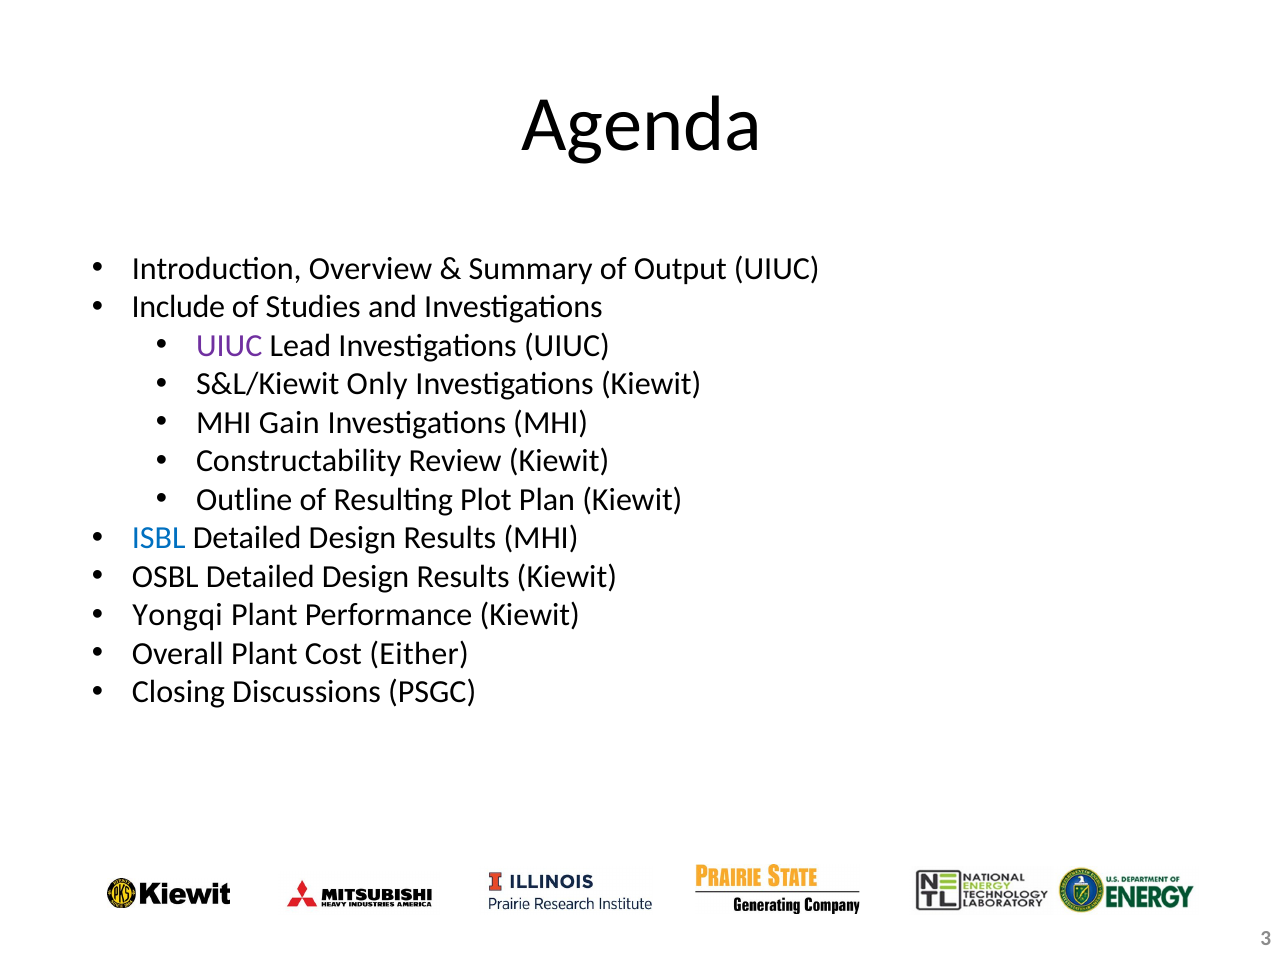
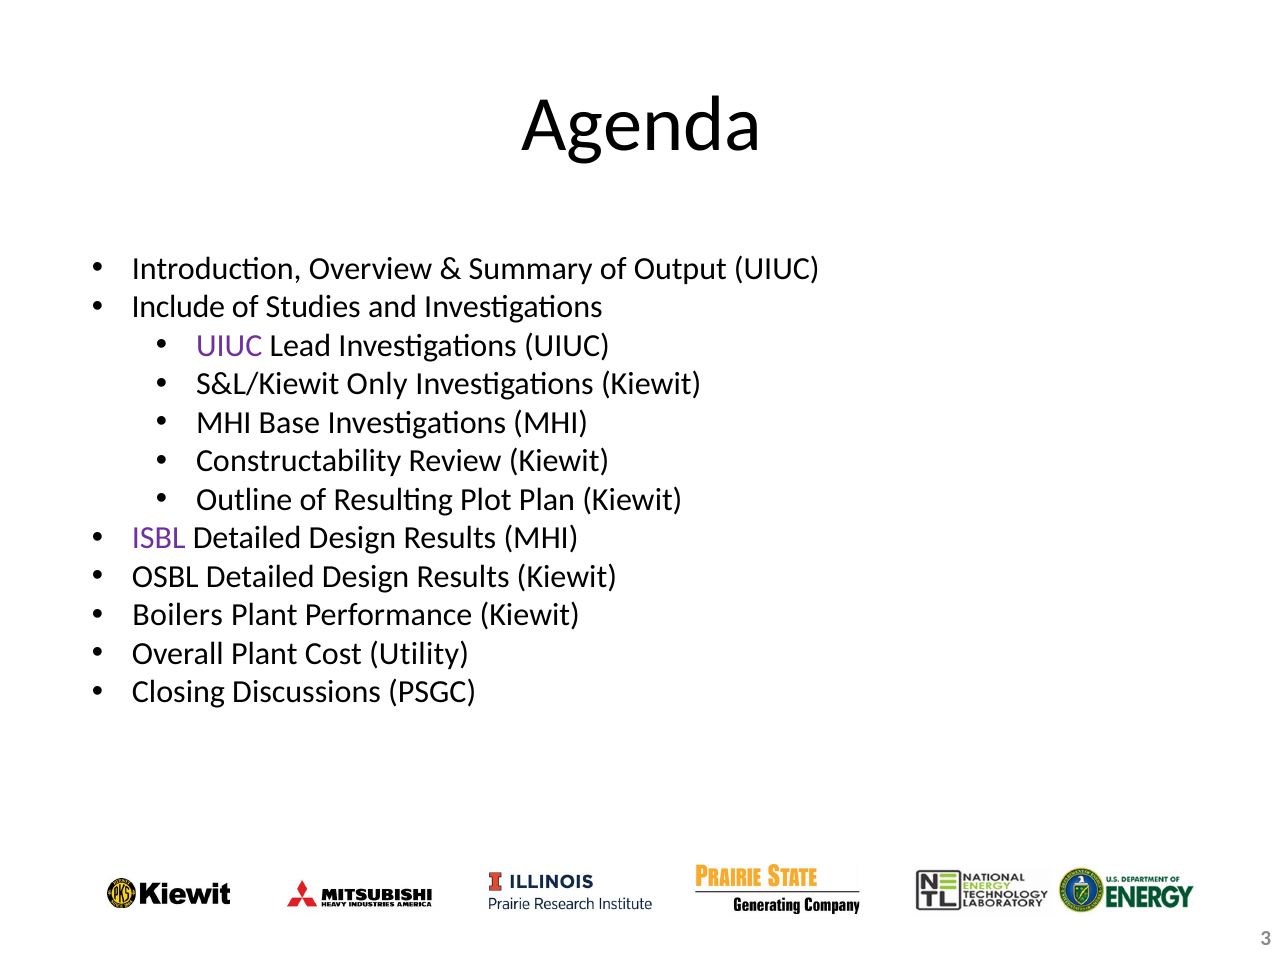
Gain: Gain -> Base
ISBL colour: blue -> purple
Yongqi: Yongqi -> Boilers
Either: Either -> Utility
